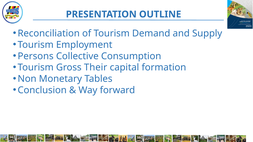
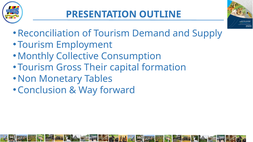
Persons: Persons -> Monthly
